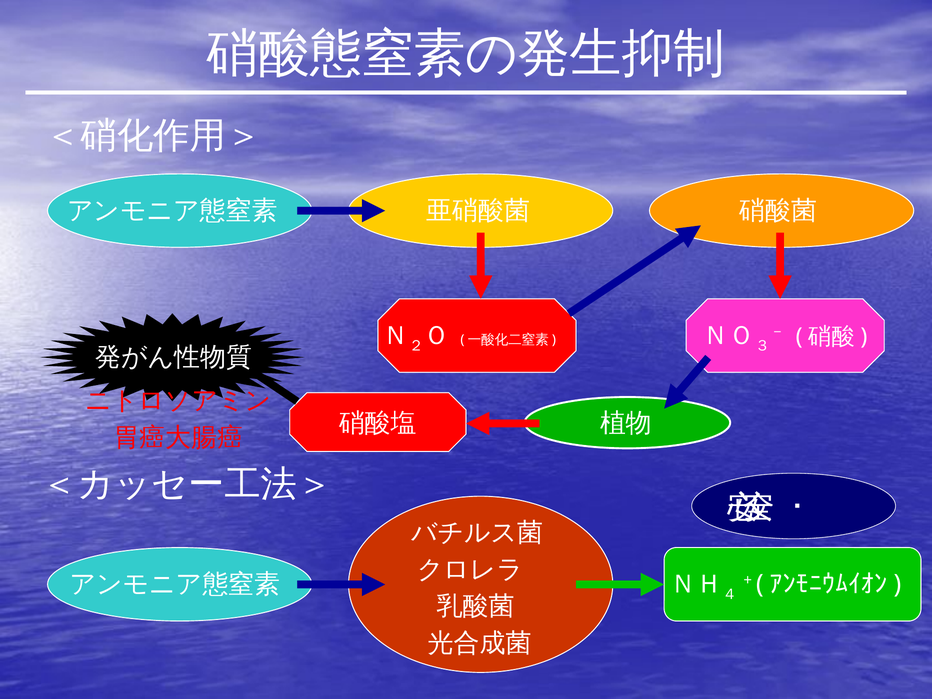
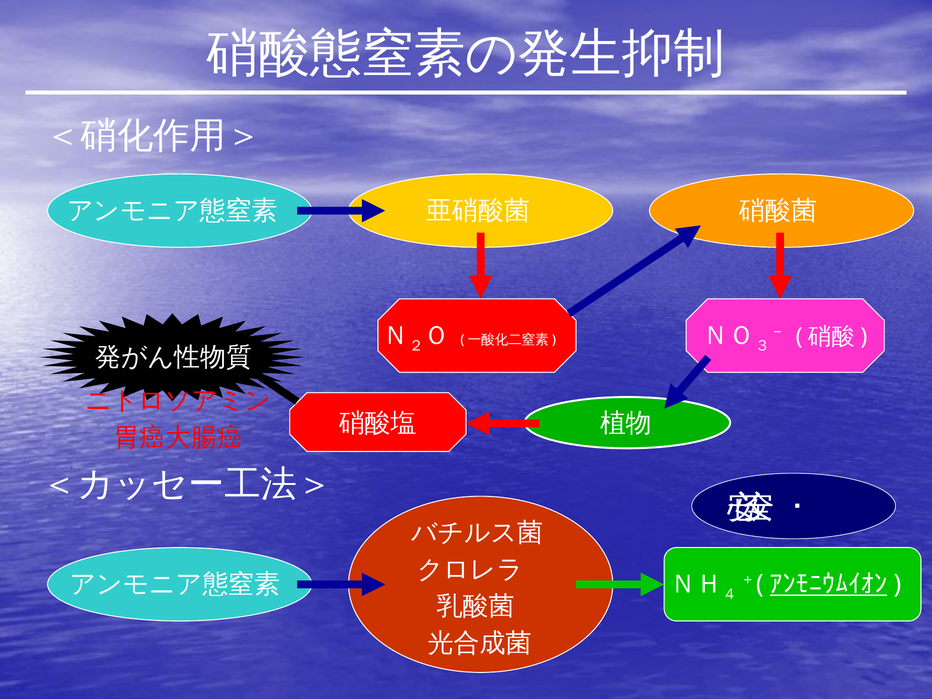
ｱﾝﾓﾆｳﾑｲｵﾝ underline: none -> present
